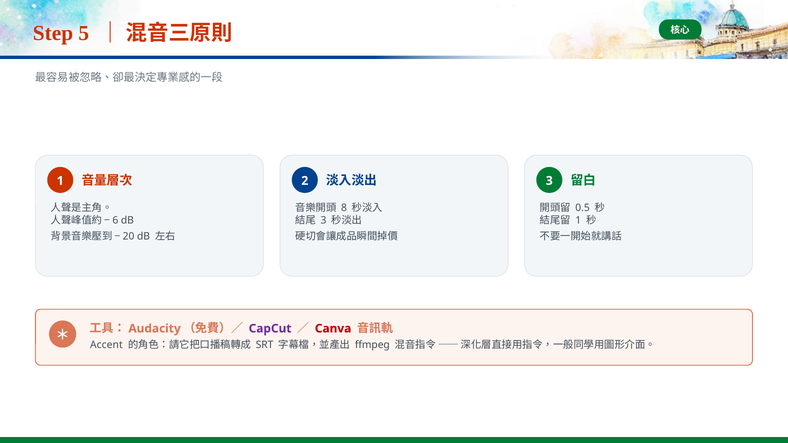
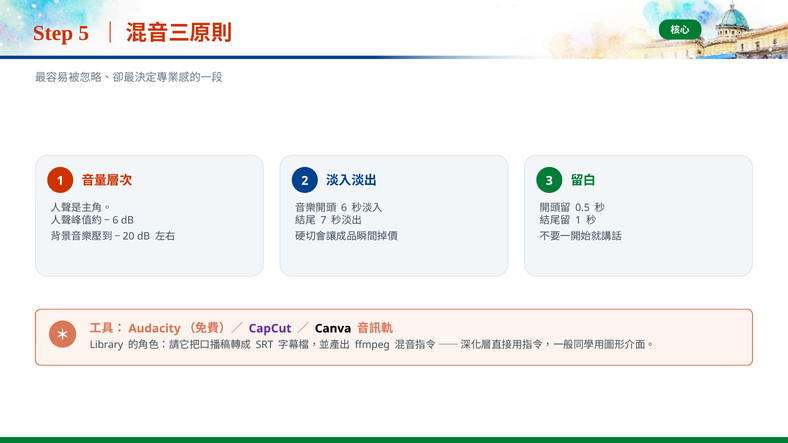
8: 8 -> 6
3 at (323, 220): 3 -> 7
Canva colour: red -> black
Accent: Accent -> Library
